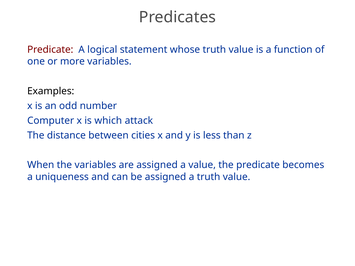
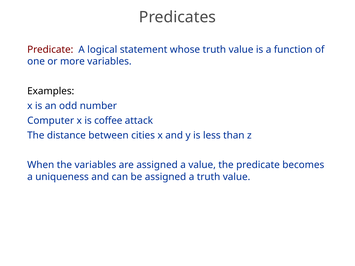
which: which -> coffee
